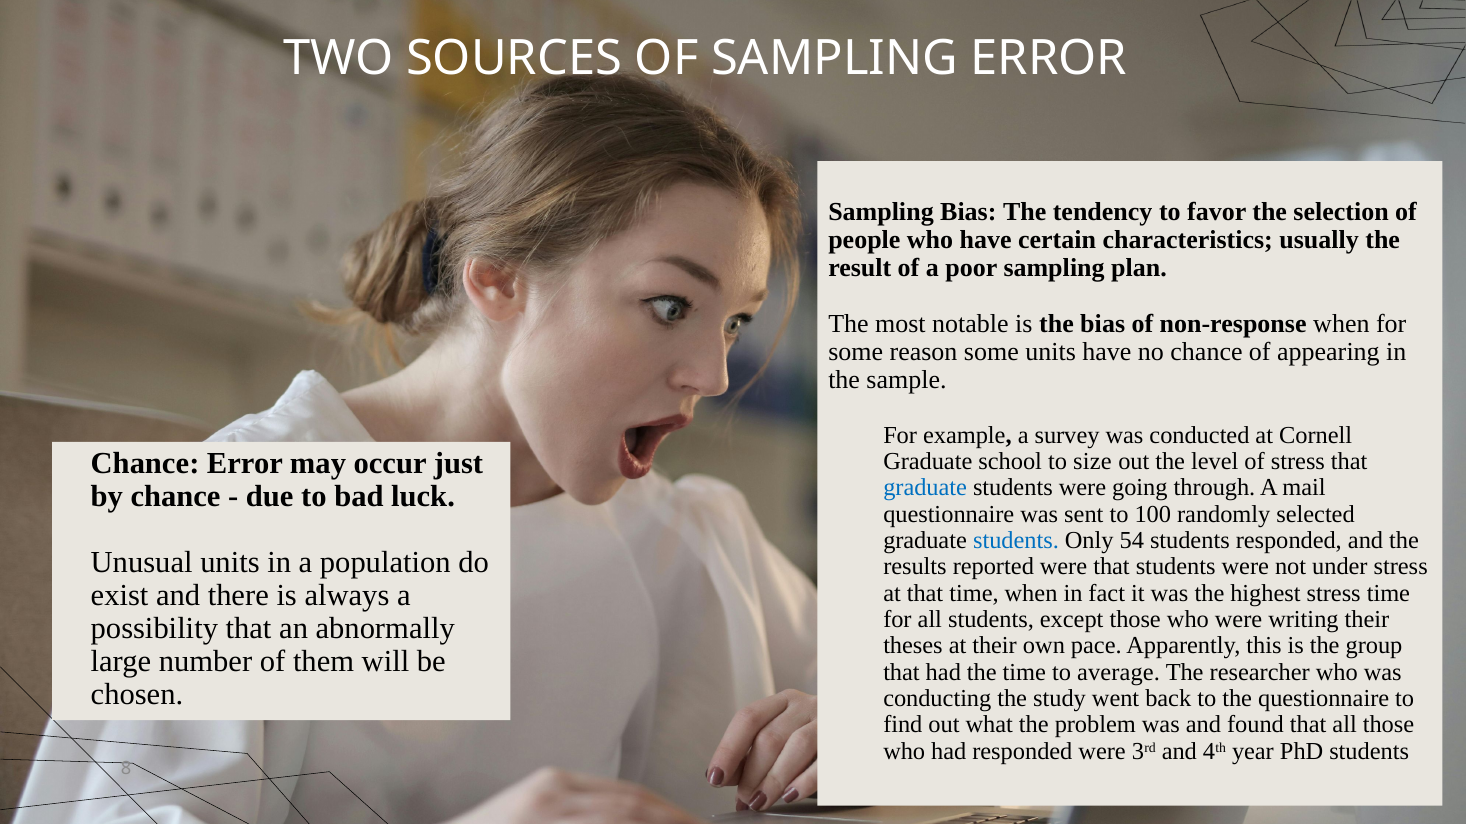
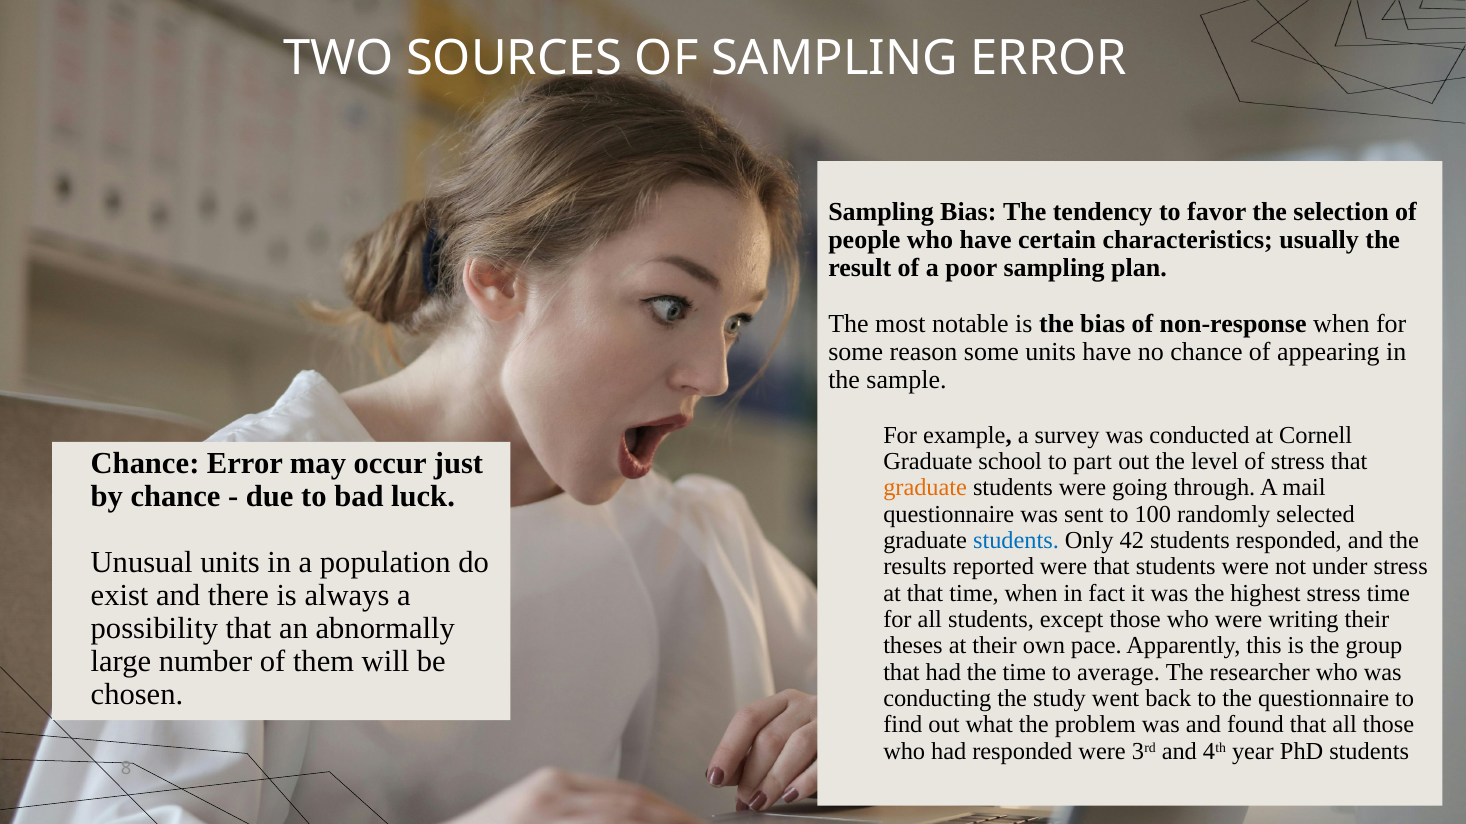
size: size -> part
graduate at (925, 488) colour: blue -> orange
54: 54 -> 42
